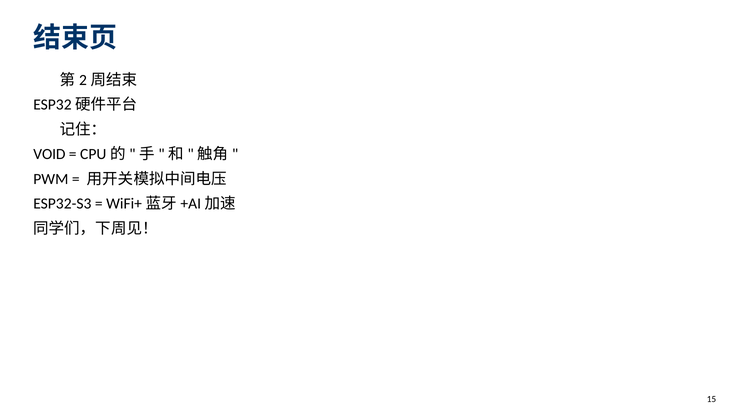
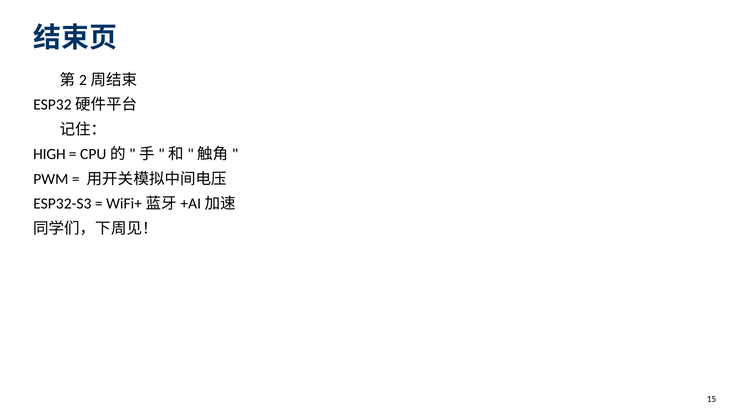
VOID: VOID -> HIGH
